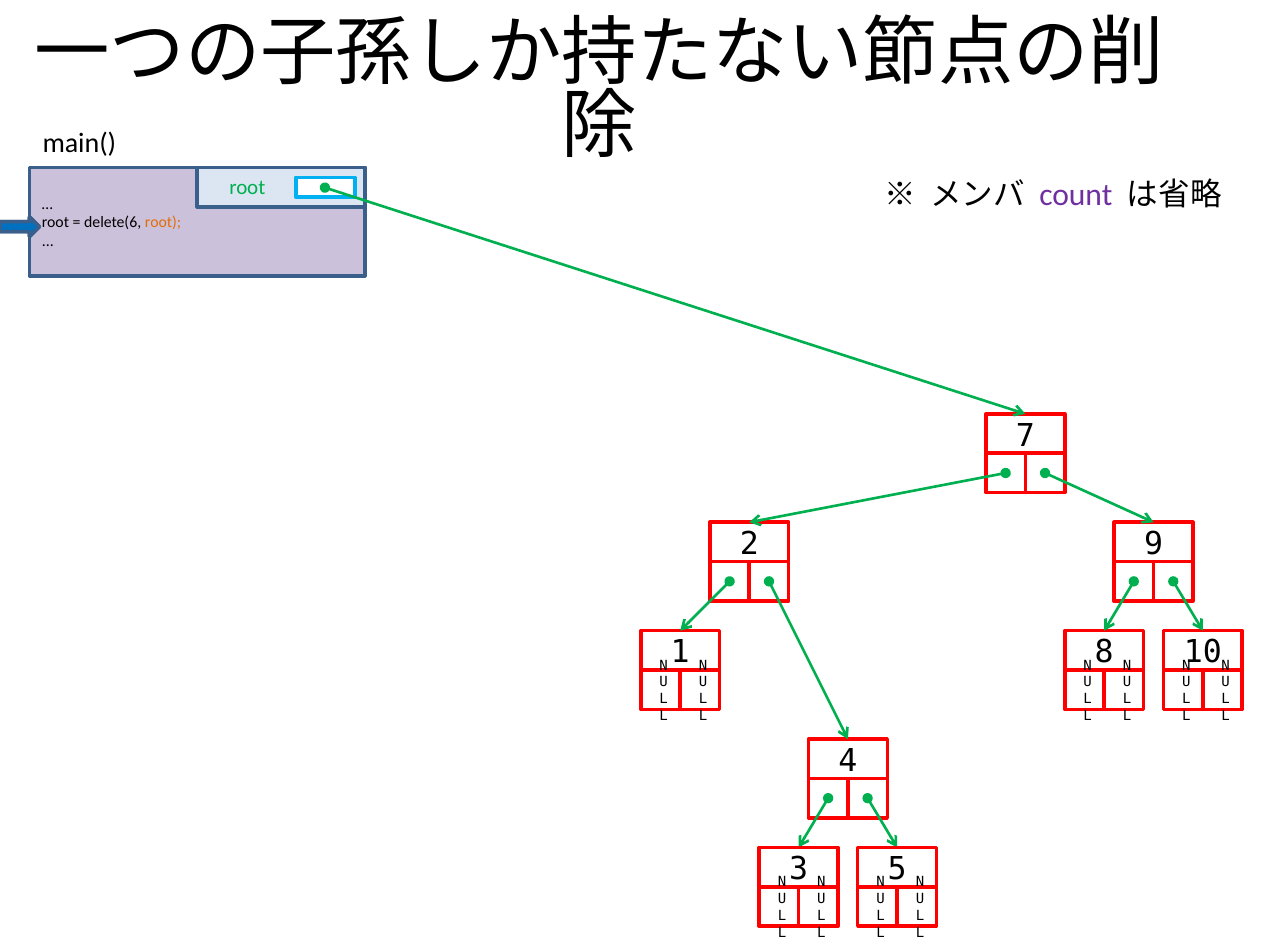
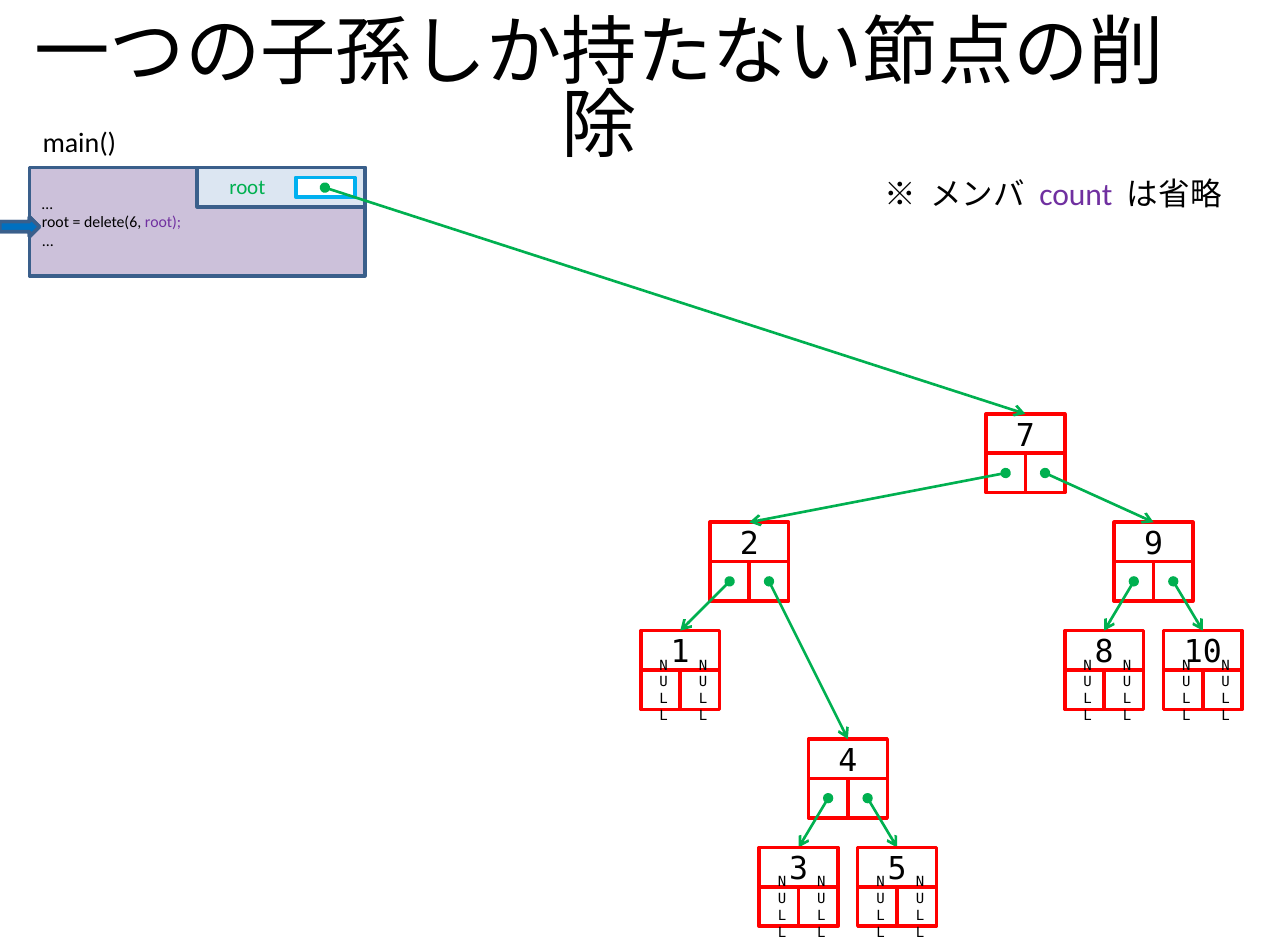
root at (163, 223) colour: orange -> purple
